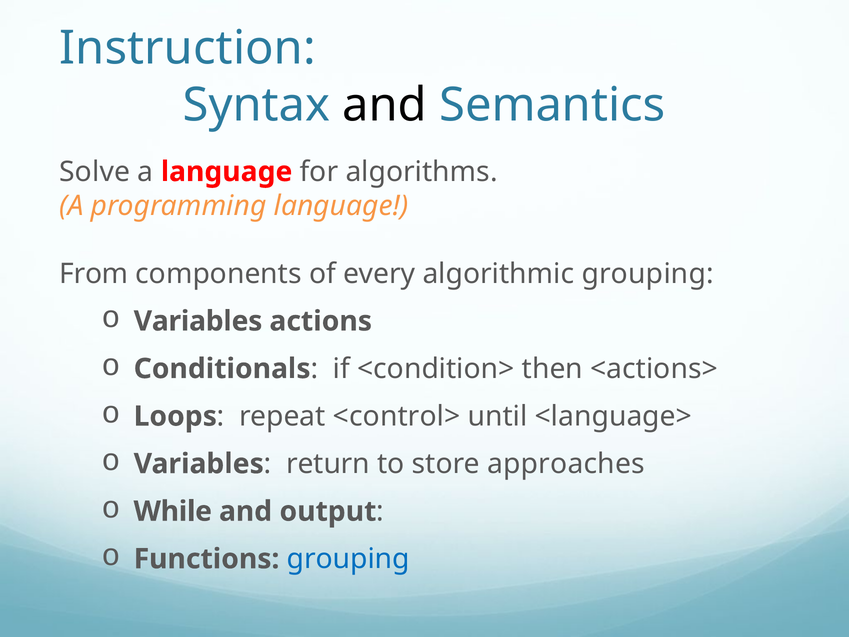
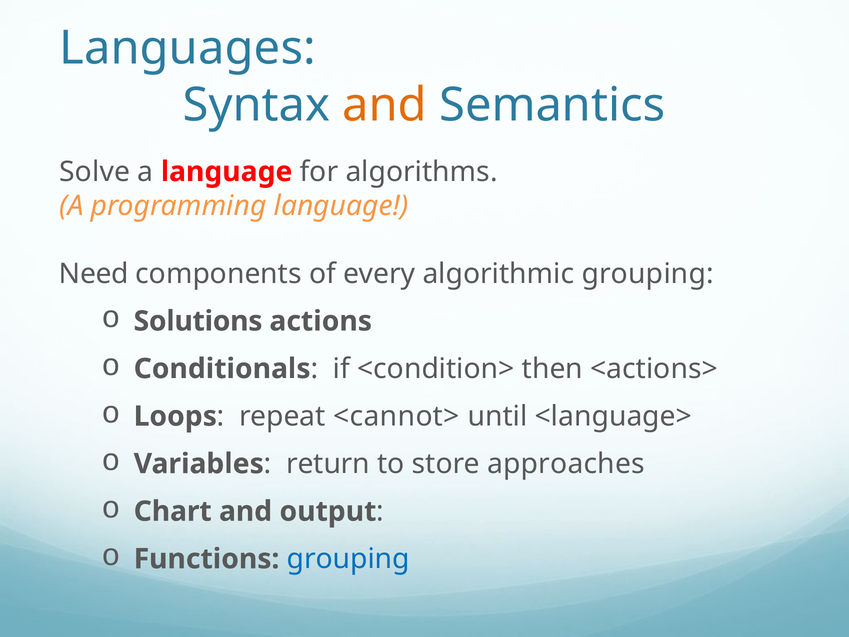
Instruction: Instruction -> Languages
and at (385, 105) colour: black -> orange
From: From -> Need
Variables at (198, 321): Variables -> Solutions
<control>: <control> -> <cannot>
While: While -> Chart
